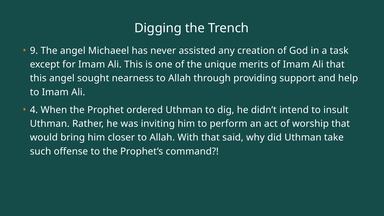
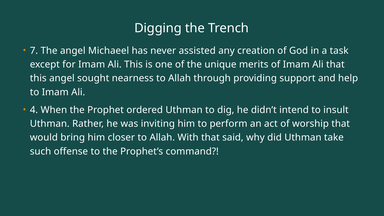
9: 9 -> 7
